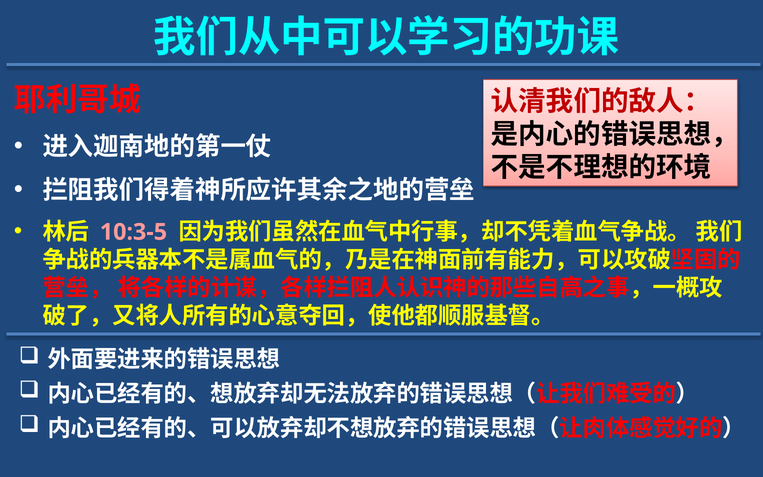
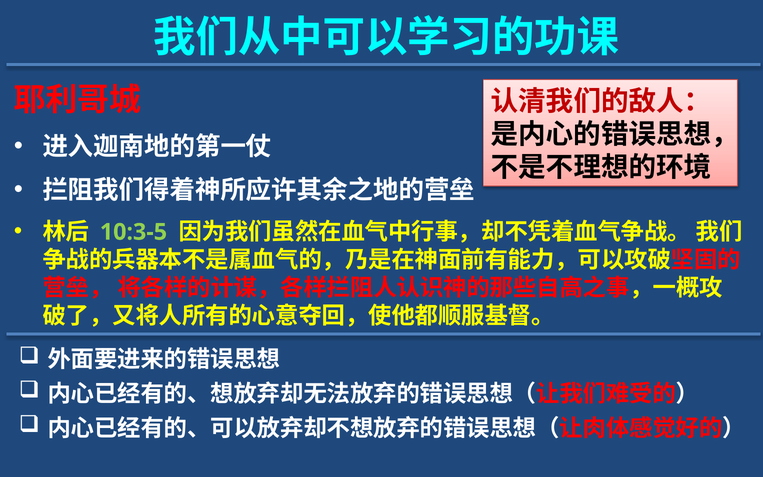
10:3-5 colour: pink -> light green
